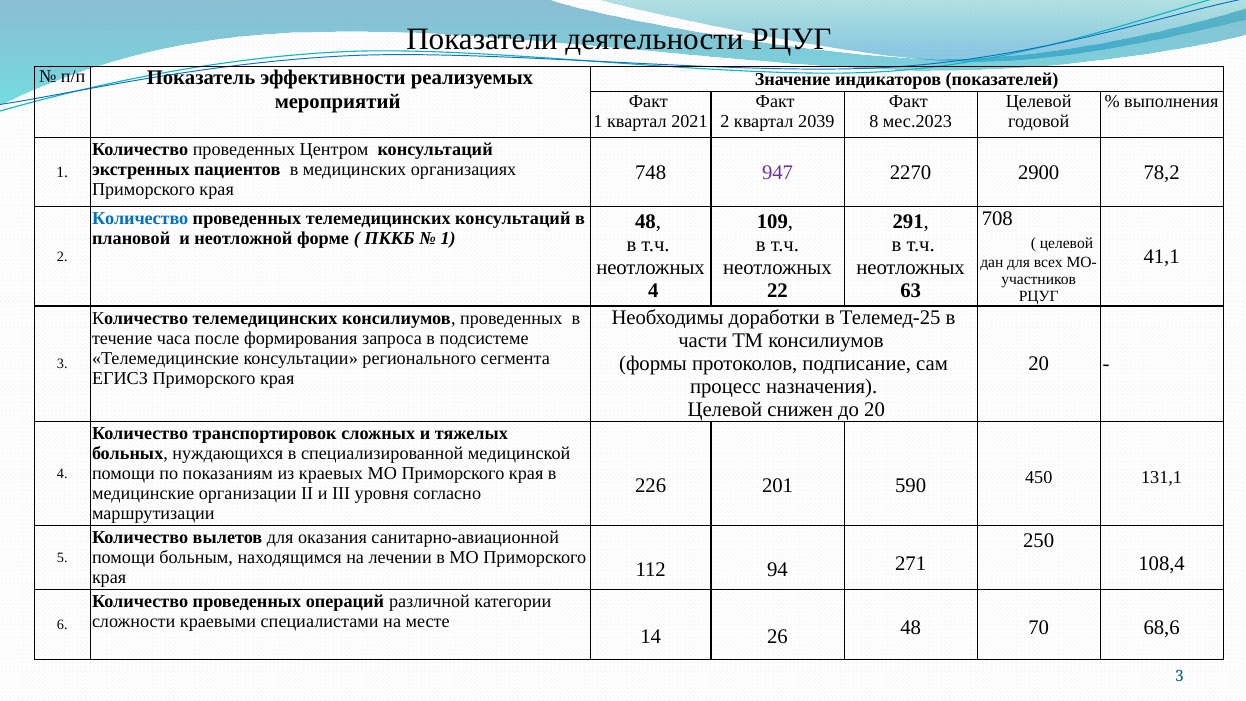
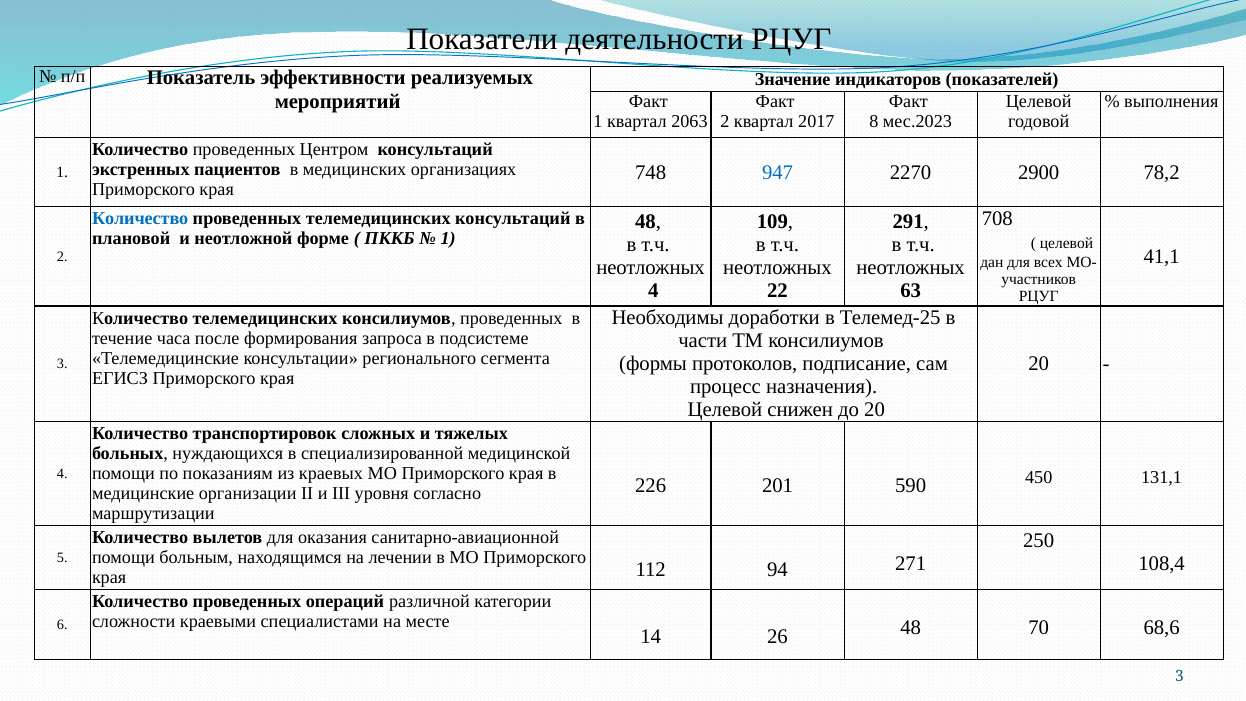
2021: 2021 -> 2063
2039: 2039 -> 2017
947 colour: purple -> blue
